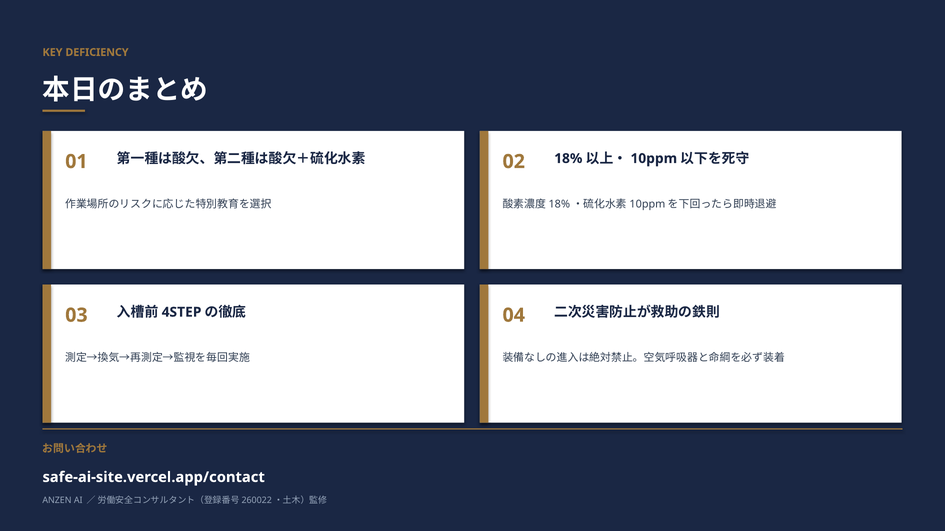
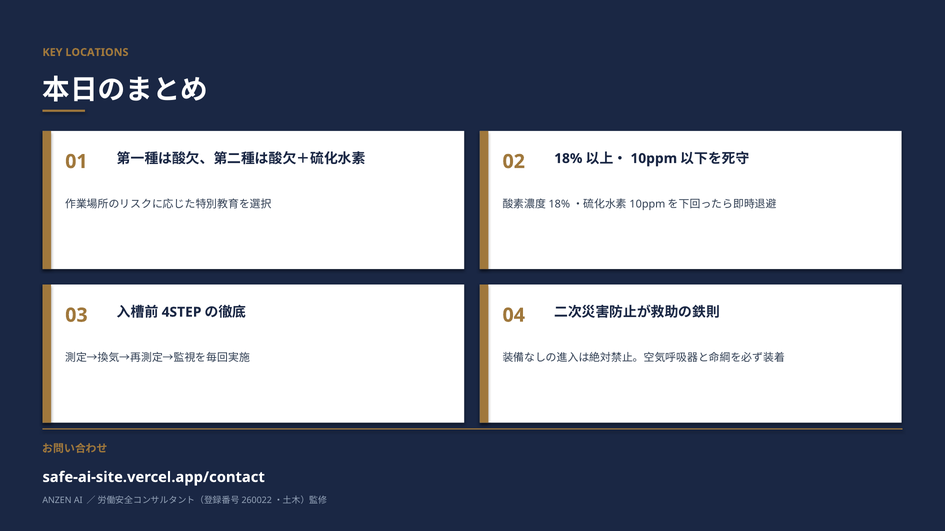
DEFICIENCY: DEFICIENCY -> LOCATIONS
